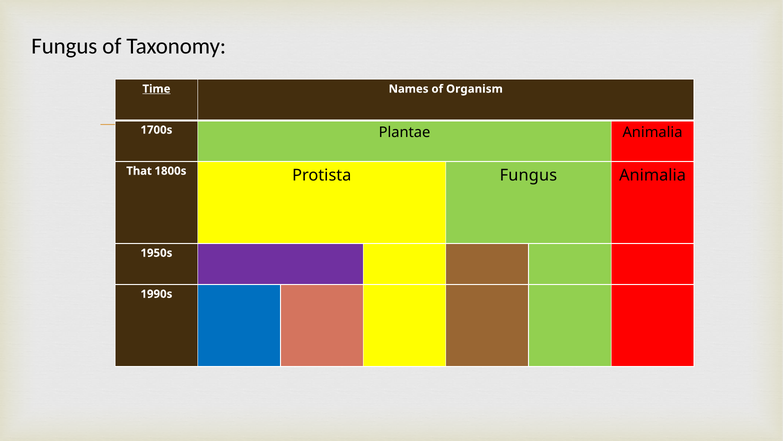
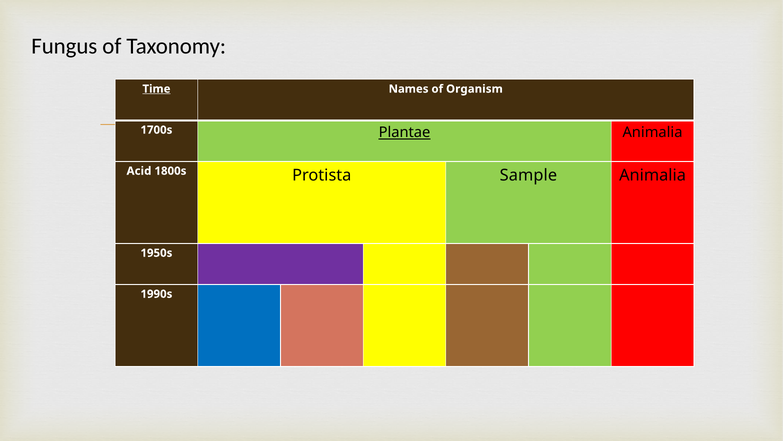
Plantae underline: none -> present
That: That -> Acid
Protista Fungus: Fungus -> Sample
